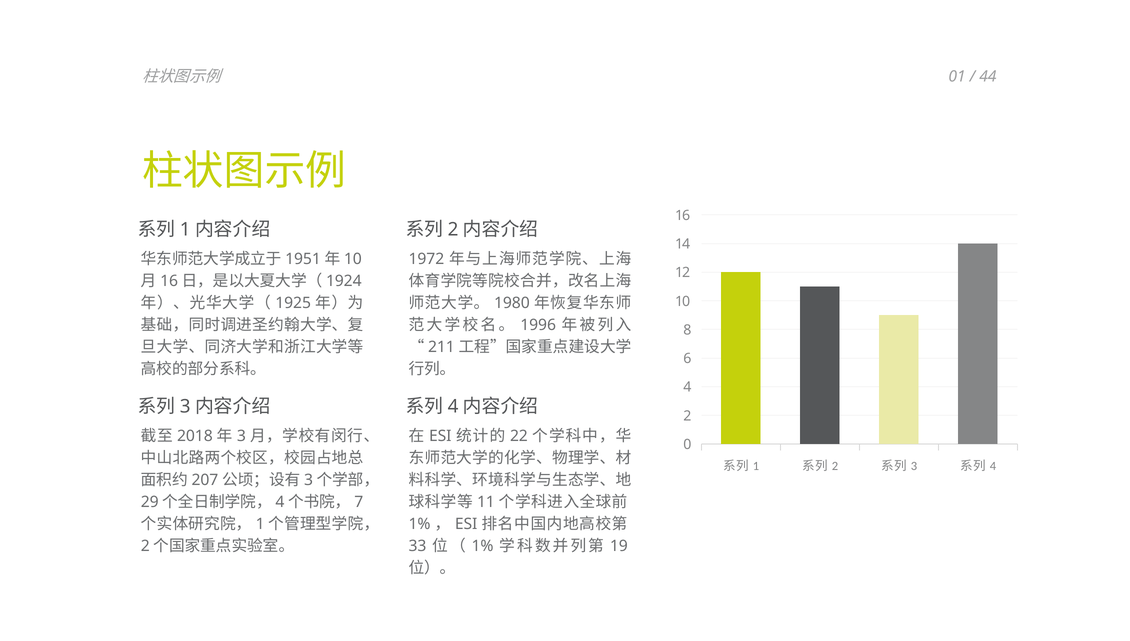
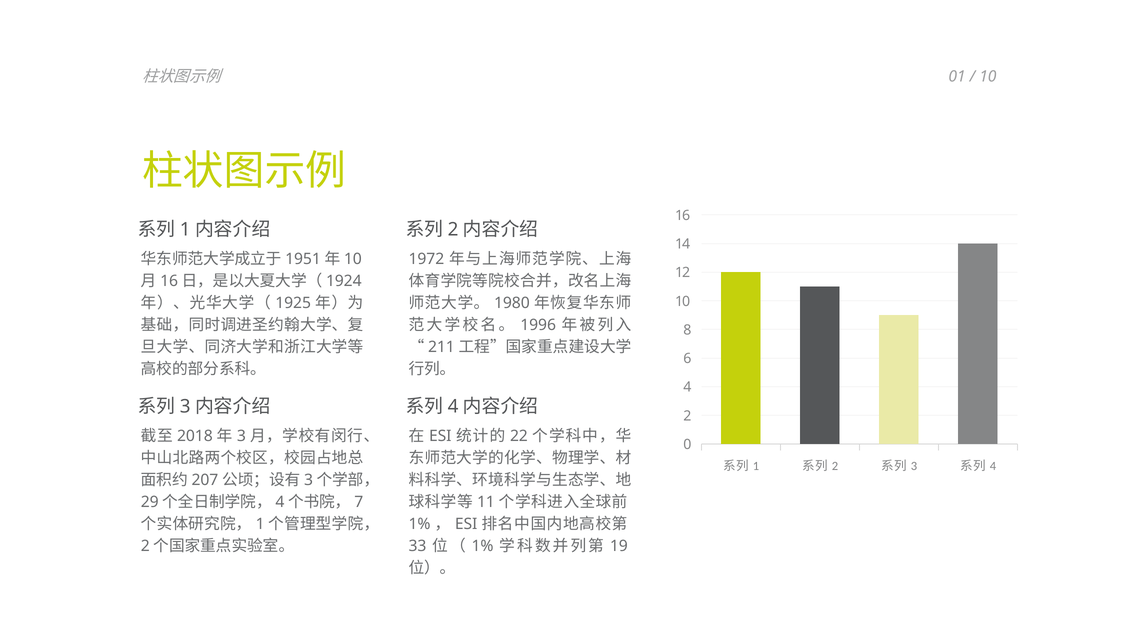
44 at (988, 76): 44 -> 10
